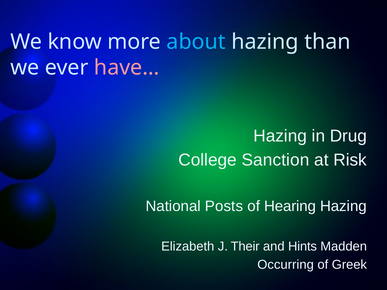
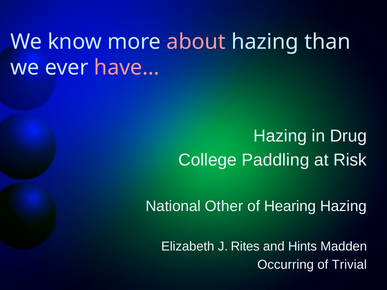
about colour: light blue -> pink
Sanction: Sanction -> Paddling
Posts: Posts -> Other
Their: Their -> Rites
Greek: Greek -> Trivial
